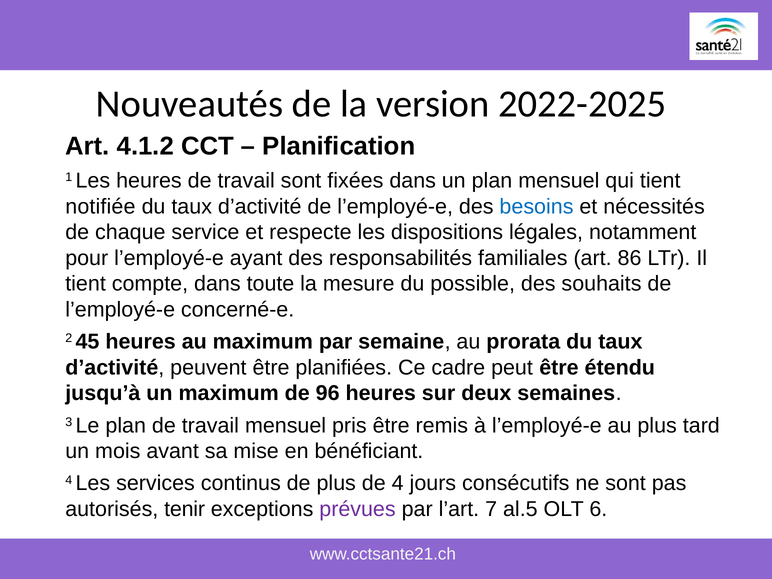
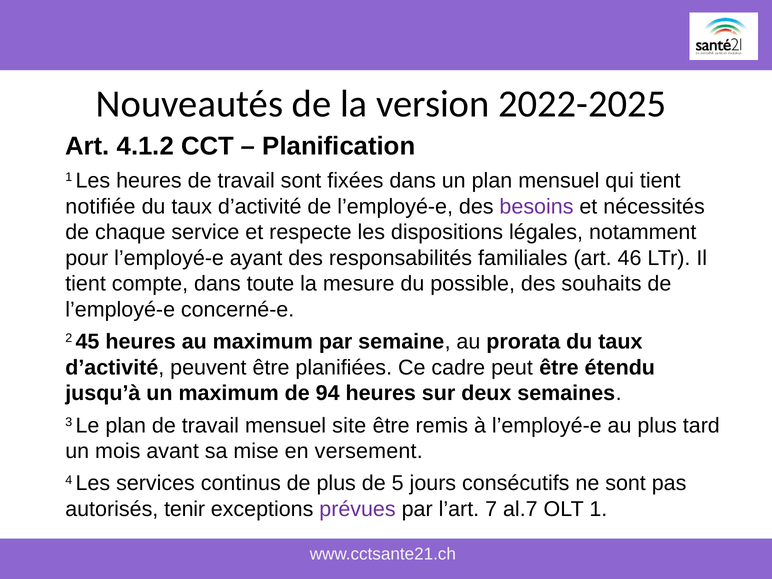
besoins colour: blue -> purple
86: 86 -> 46
96: 96 -> 94
pris: pris -> site
bénéficiant: bénéficiant -> versement
de 4: 4 -> 5
al.5: al.5 -> al.7
OLT 6: 6 -> 1
